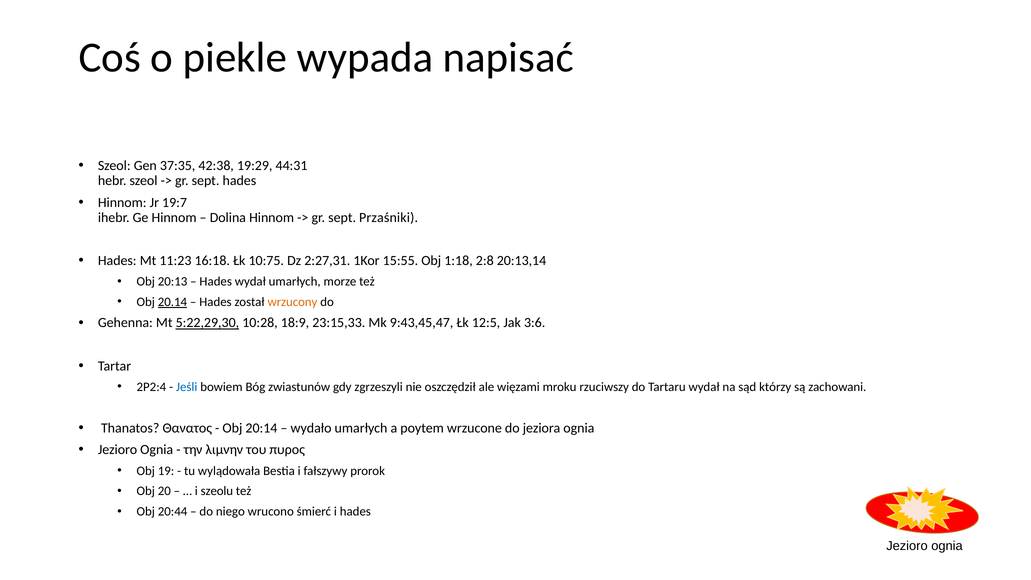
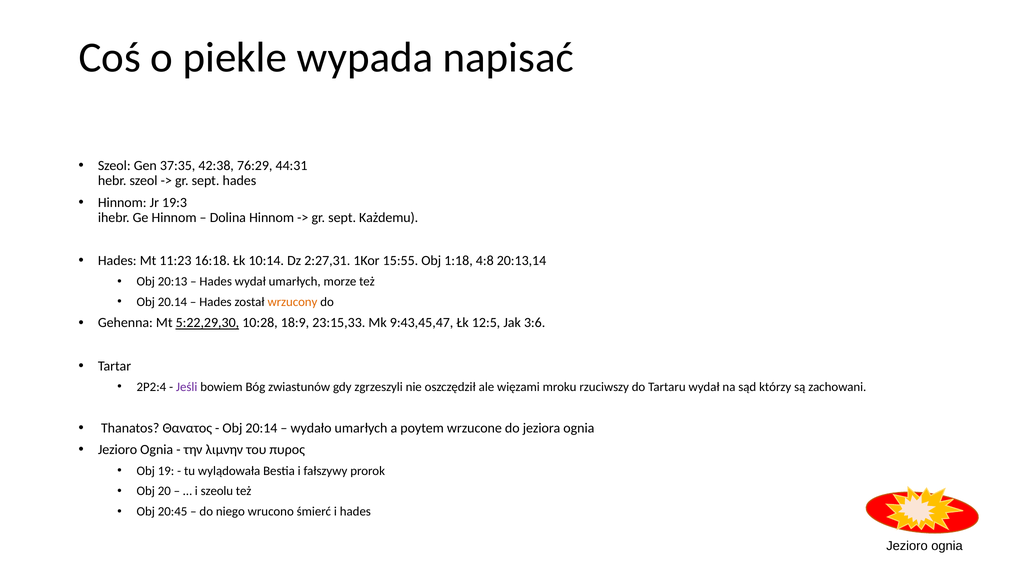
19:29: 19:29 -> 76:29
19:7: 19:7 -> 19:3
Przaśniki: Przaśniki -> Każdemu
10:75: 10:75 -> 10:14
2:8: 2:8 -> 4:8
20.14 underline: present -> none
Jeśli colour: blue -> purple
20:44: 20:44 -> 20:45
